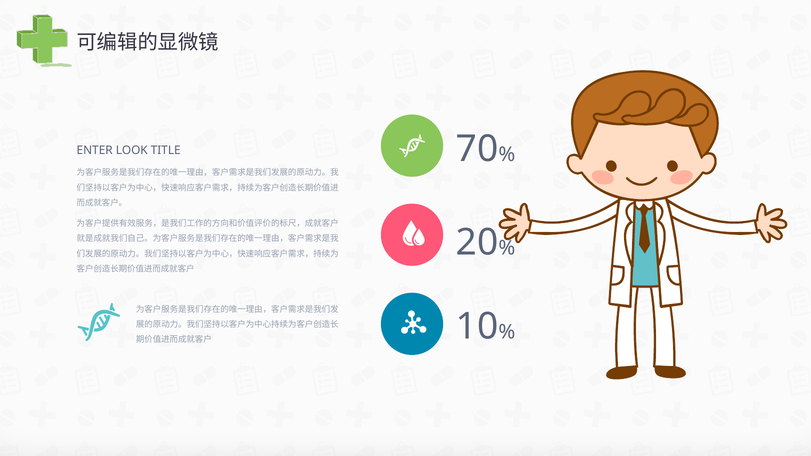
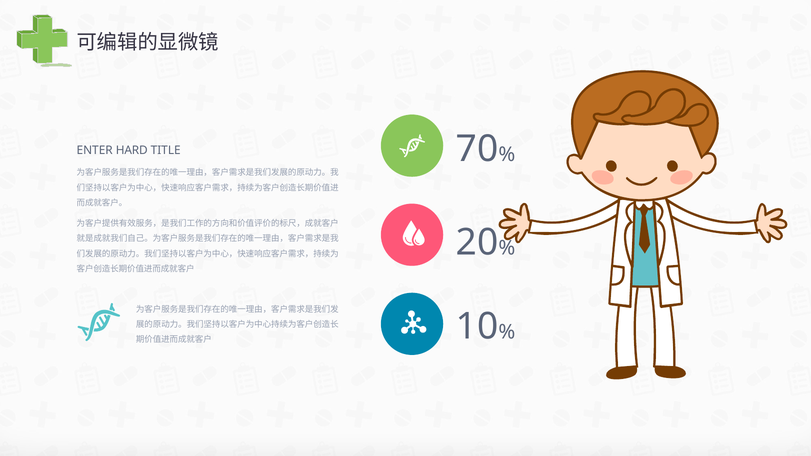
LOOK: LOOK -> HARD
